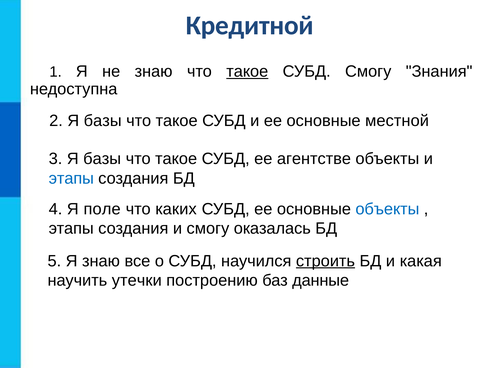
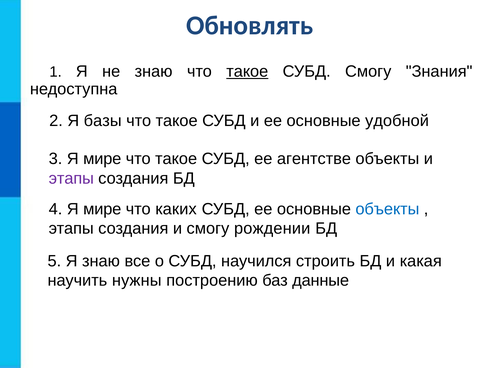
Кредитной: Кредитной -> Обновлять
местной: местной -> удобной
3 Я базы: базы -> мире
этапы at (71, 178) colour: blue -> purple
4 Я поле: поле -> мире
оказалась: оказалась -> рождении
строить underline: present -> none
утечки: утечки -> нужны
